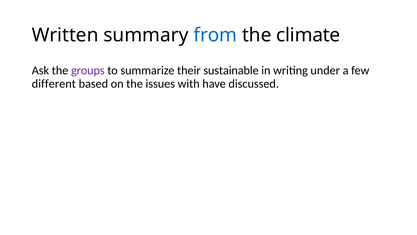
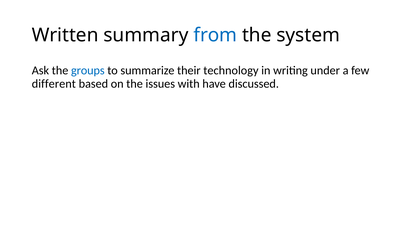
climate: climate -> system
groups colour: purple -> blue
sustainable: sustainable -> technology
